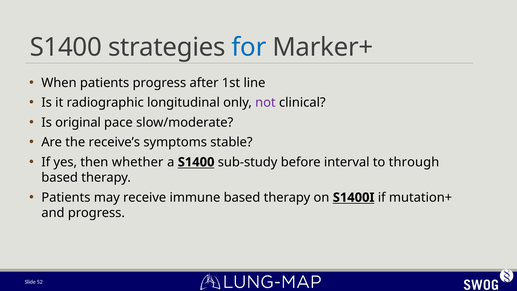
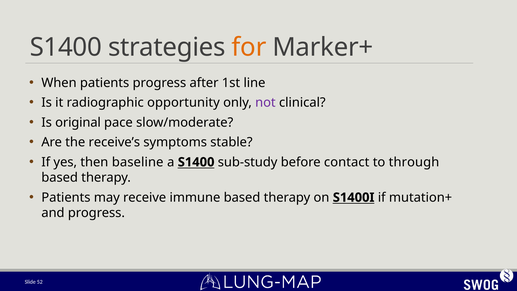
for colour: blue -> orange
longitudinal: longitudinal -> opportunity
whether: whether -> baseline
interval: interval -> contact
